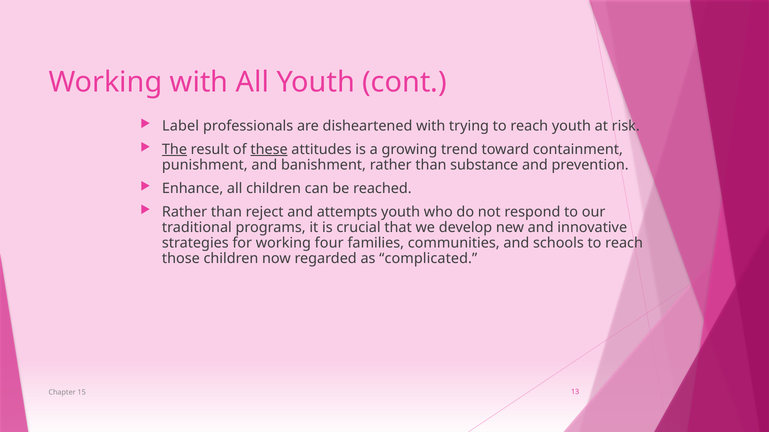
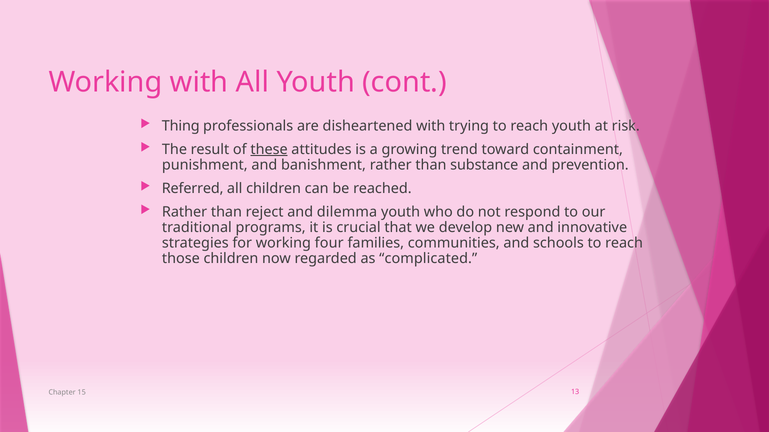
Label: Label -> Thing
The underline: present -> none
Enhance: Enhance -> Referred
attempts: attempts -> dilemma
